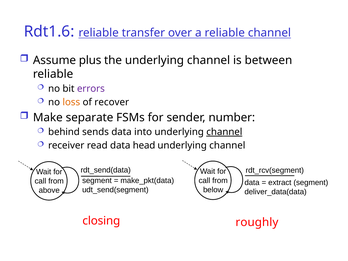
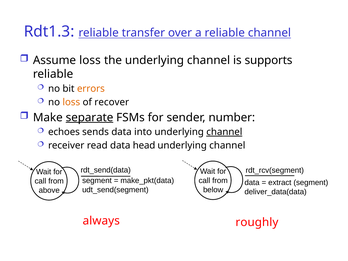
Rdt1.6: Rdt1.6 -> Rdt1.3
Assume plus: plus -> loss
between: between -> supports
errors colour: purple -> orange
separate underline: none -> present
behind: behind -> echoes
closing: closing -> always
